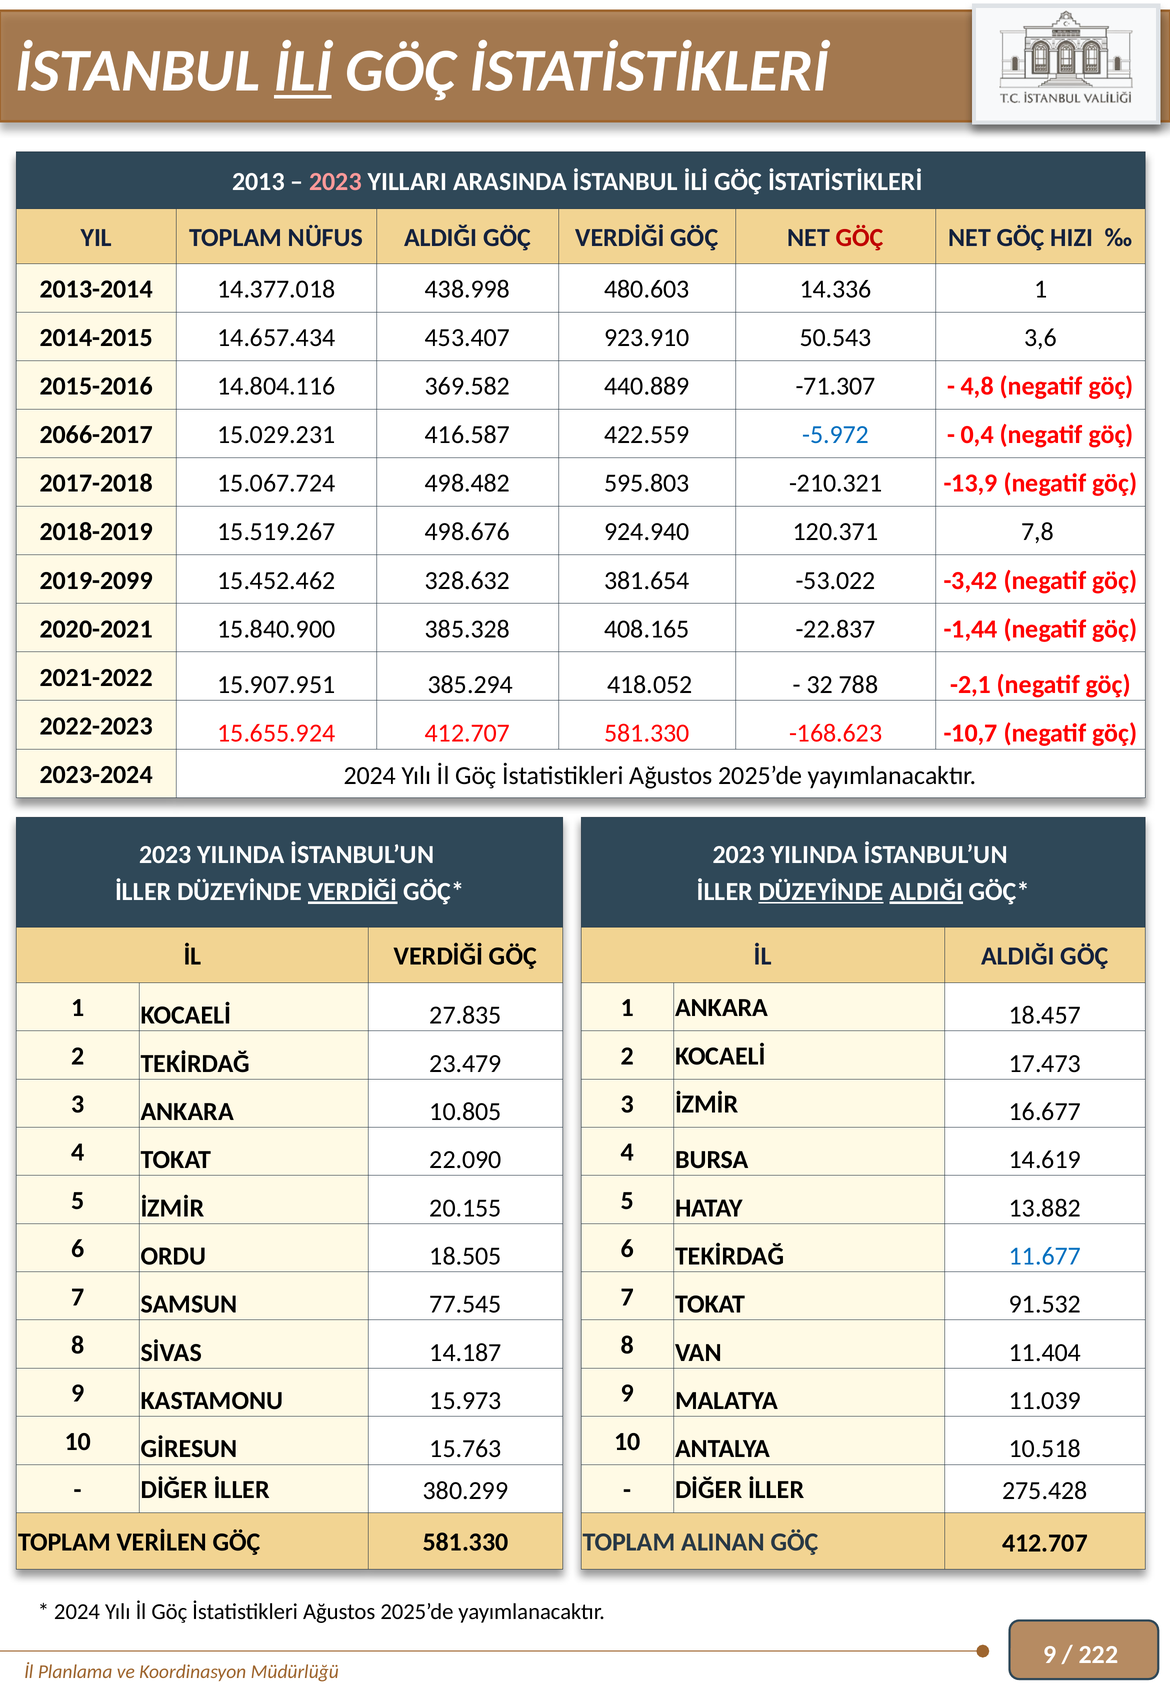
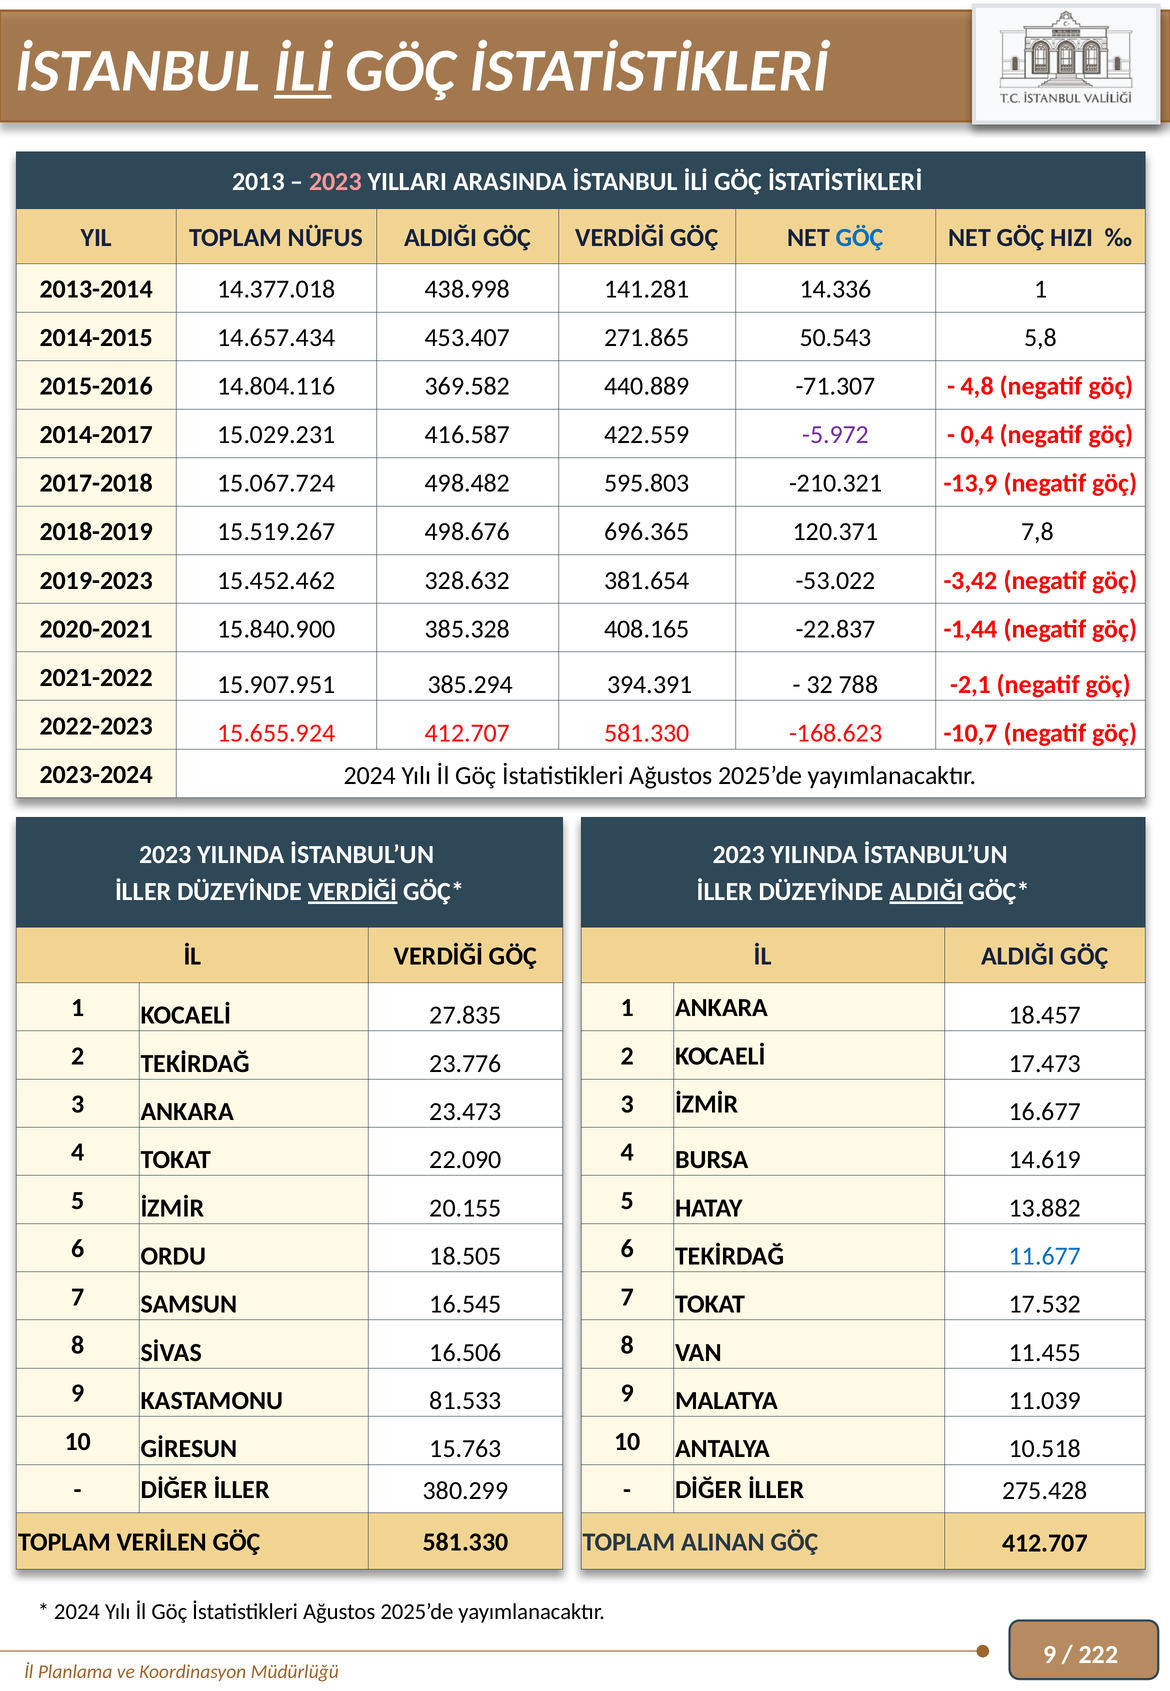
GÖÇ at (860, 237) colour: red -> blue
480.603: 480.603 -> 141.281
923.910: 923.910 -> 271.865
3,6: 3,6 -> 5,8
2066-2017: 2066-2017 -> 2014-2017
-5.972 colour: blue -> purple
924.940: 924.940 -> 696.365
2019-2099: 2019-2099 -> 2019-2023
418.052: 418.052 -> 394.391
DÜZEYİNDE at (821, 891) underline: present -> none
23.479: 23.479 -> 23.776
10.805: 10.805 -> 23.473
77.545: 77.545 -> 16.545
91.532: 91.532 -> 17.532
14.187: 14.187 -> 16.506
11.404: 11.404 -> 11.455
15.973: 15.973 -> 81.533
